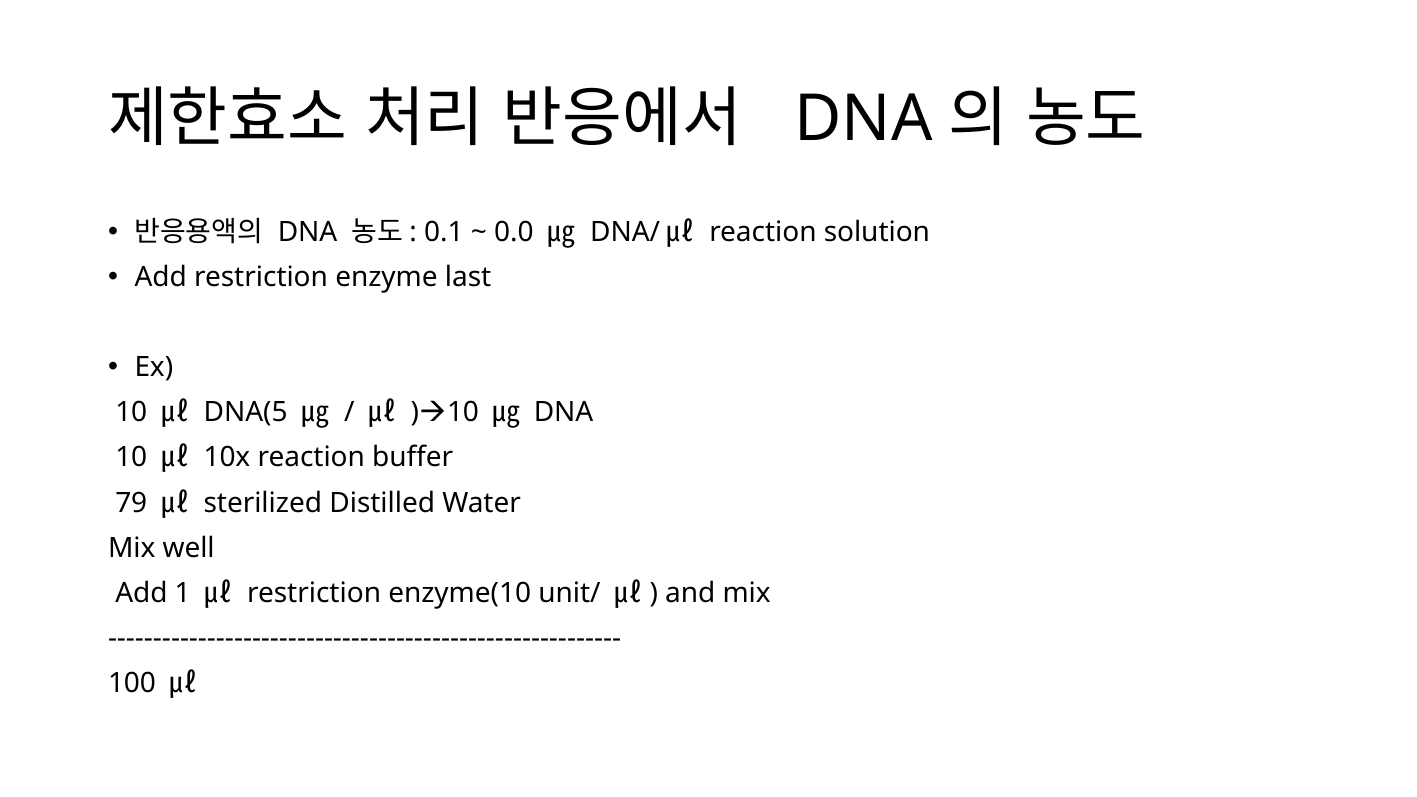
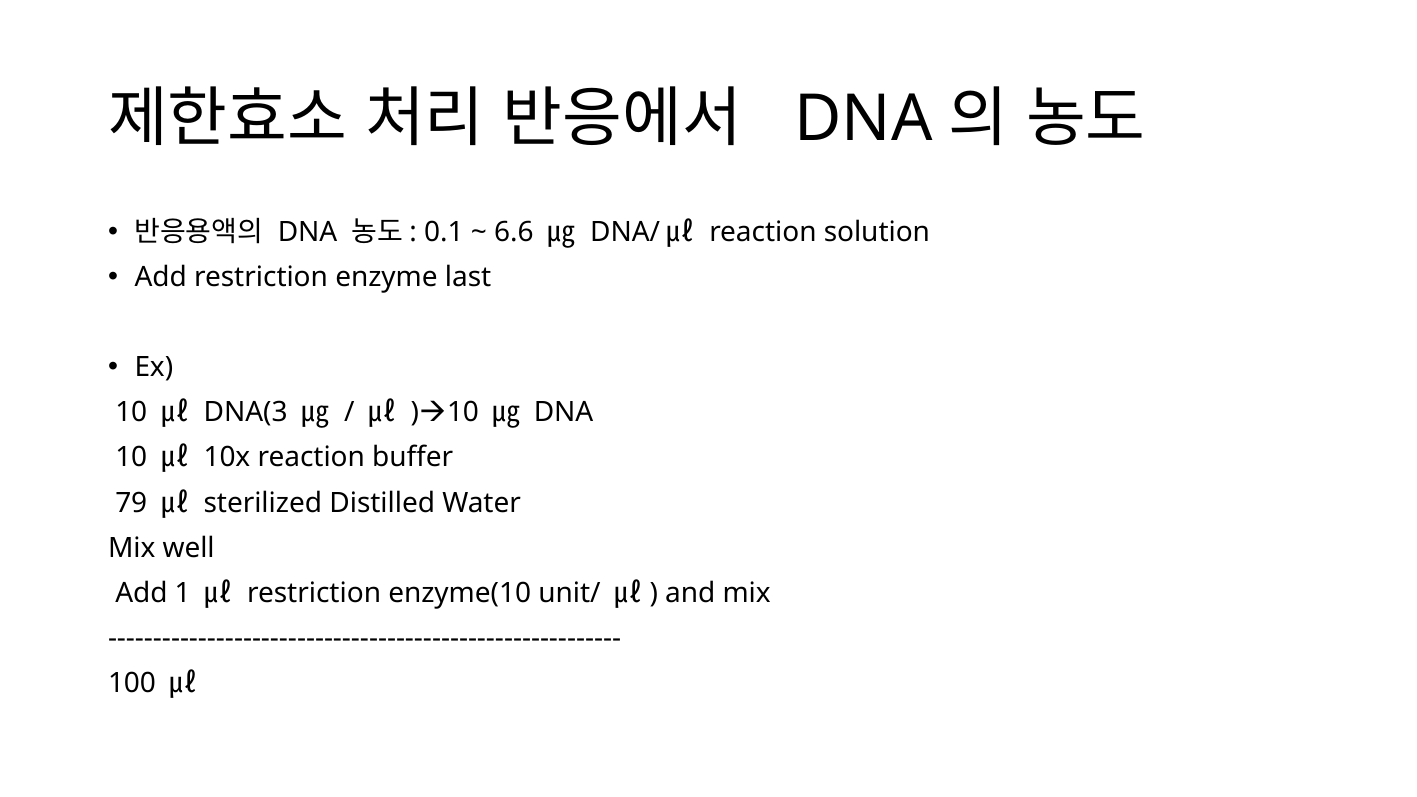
0.0: 0.0 -> 6.6
DNA(5: DNA(5 -> DNA(3
